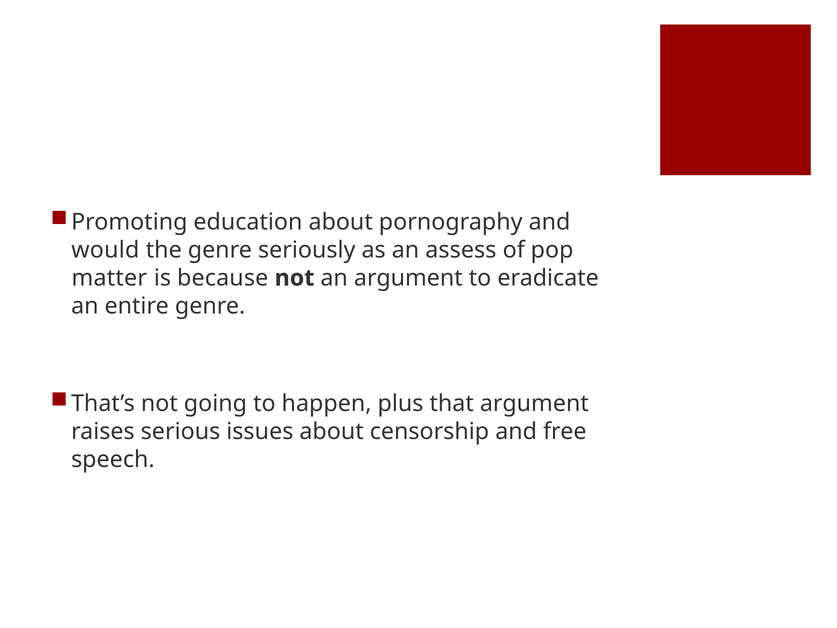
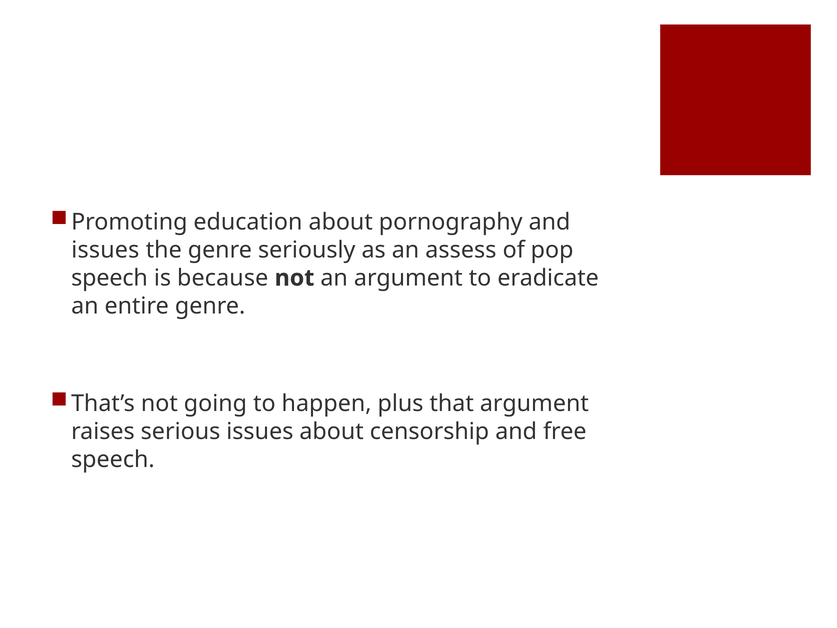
would at (105, 250): would -> issues
matter at (109, 278): matter -> speech
